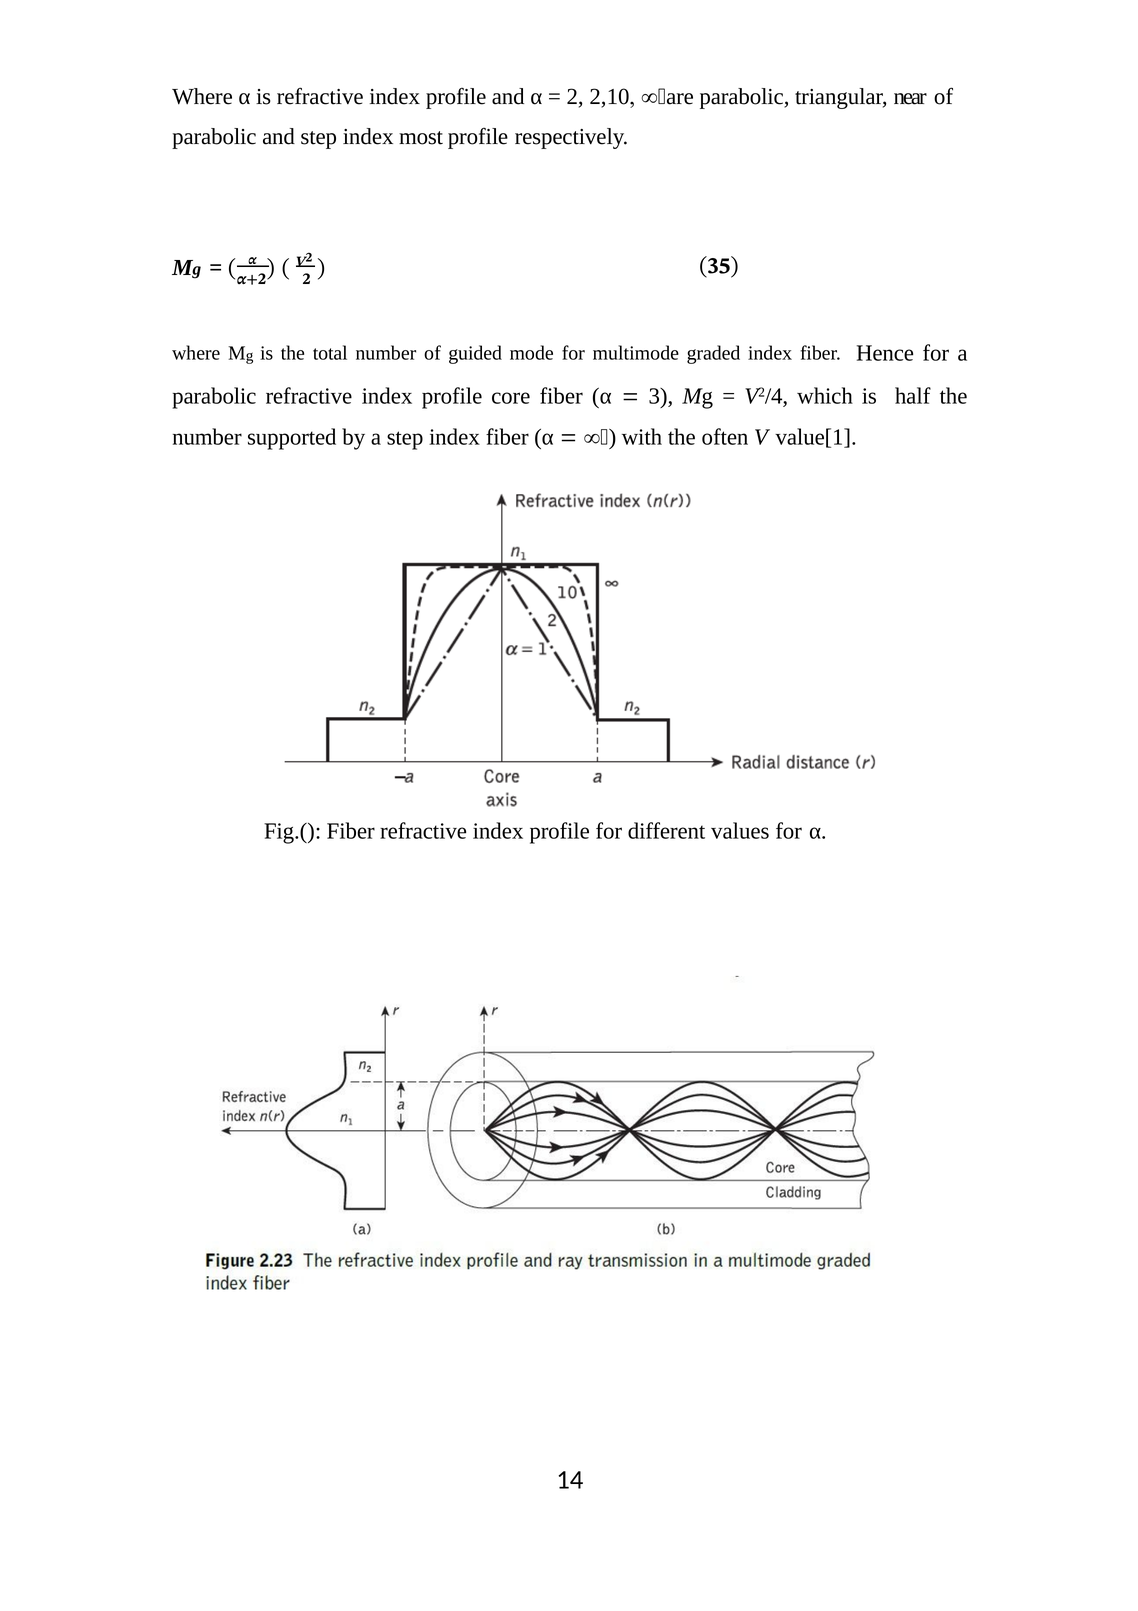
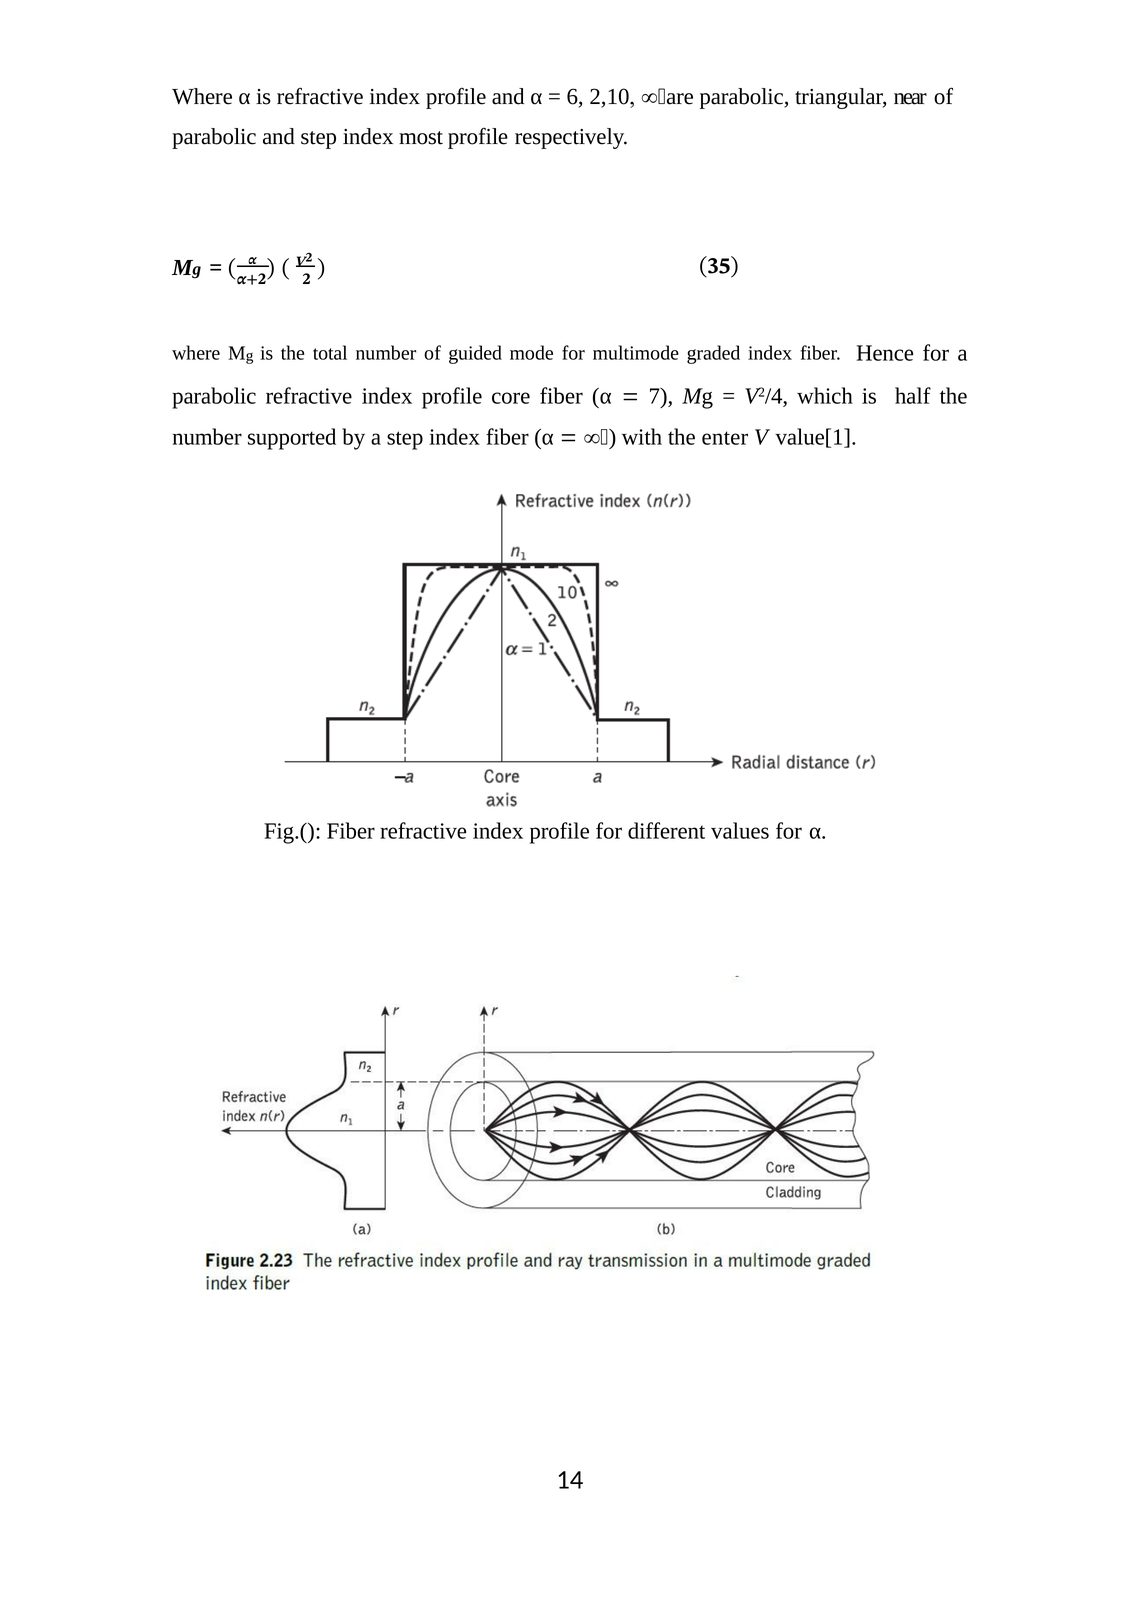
2: 2 -> 6
3: 3 -> 7
often: often -> enter
